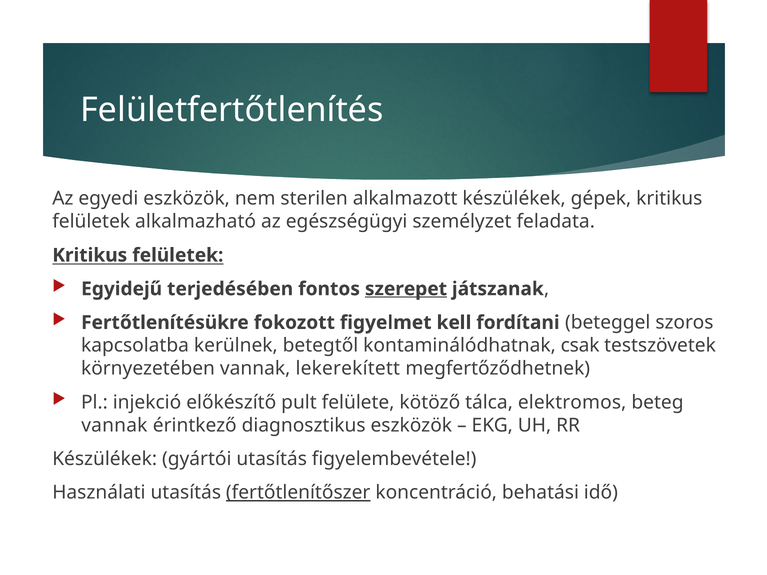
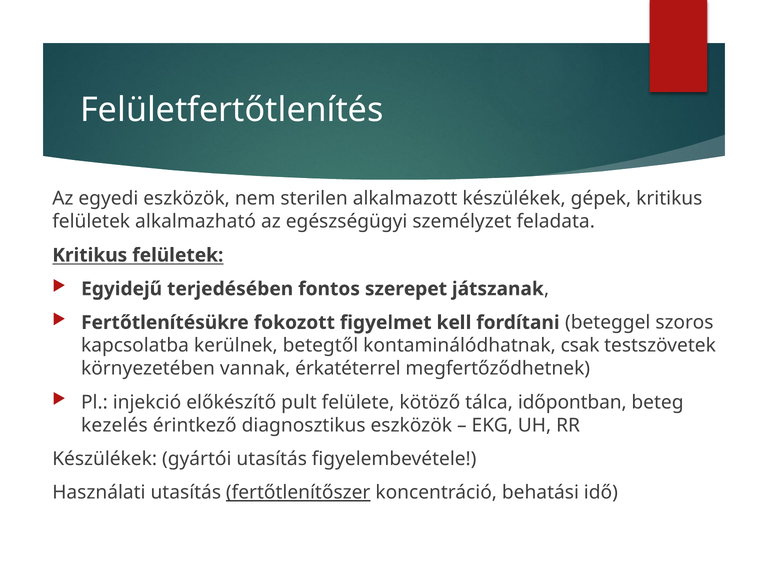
szerepet underline: present -> none
lekerekített: lekerekített -> érkatéterrel
elektromos: elektromos -> időpontban
vannak at (114, 425): vannak -> kezelés
